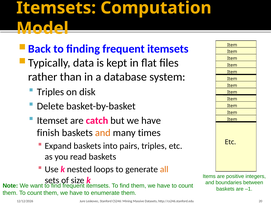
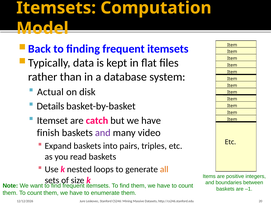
Triples at (50, 92): Triples -> Actual
Delete: Delete -> Details
and at (103, 133) colour: orange -> purple
times: times -> video
